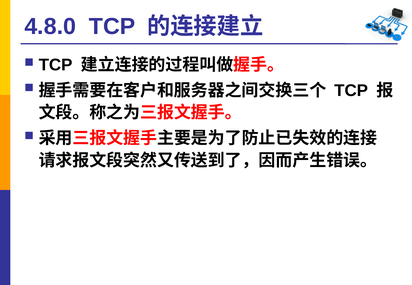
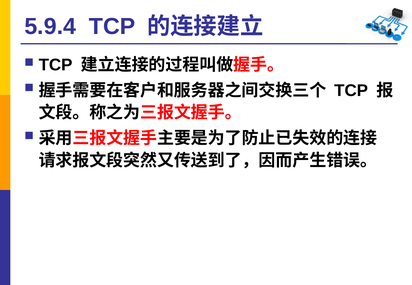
4.8.0: 4.8.0 -> 5.9.4
